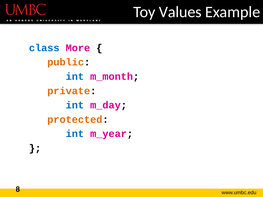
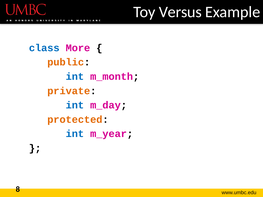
Values: Values -> Versus
